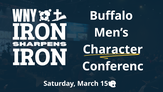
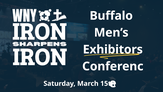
Character: Character -> Exhibitors
